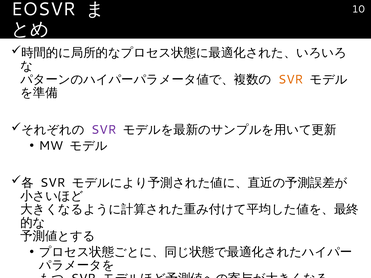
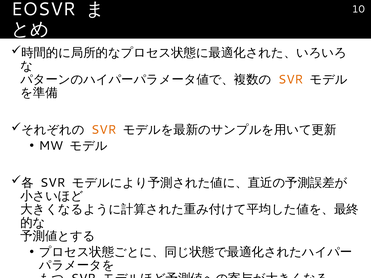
SVR at (104, 130) colour: purple -> orange
